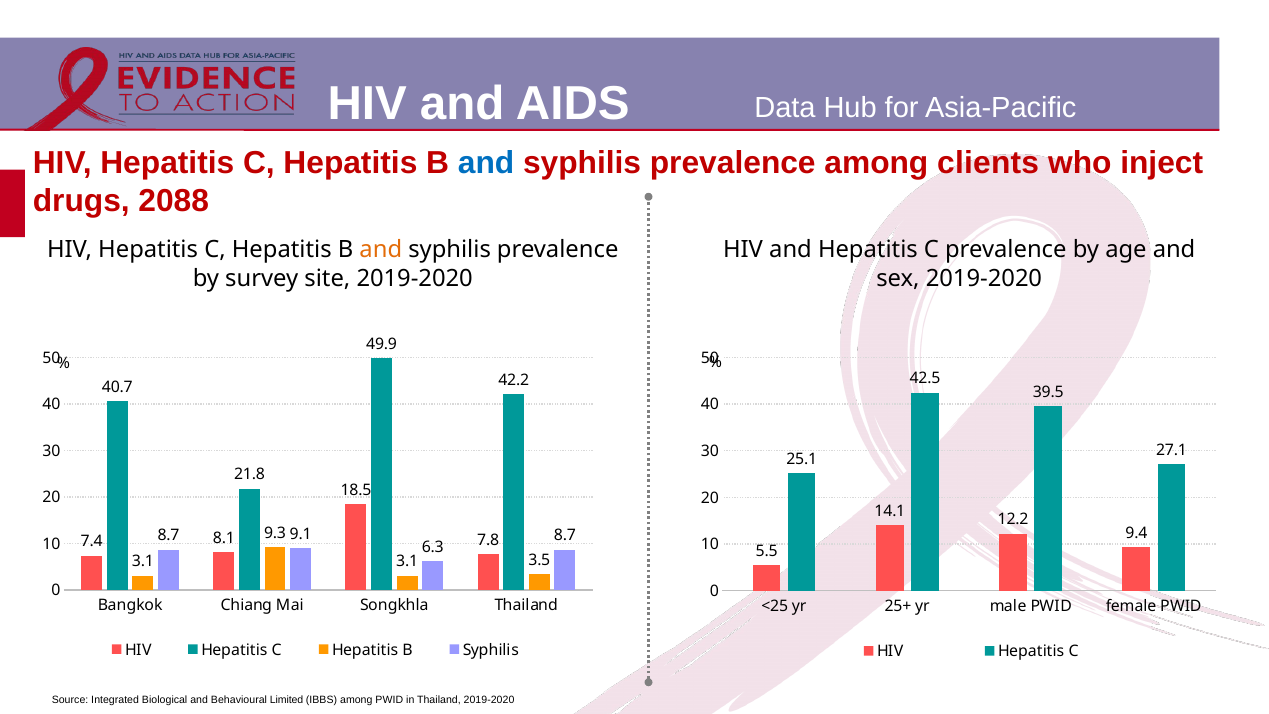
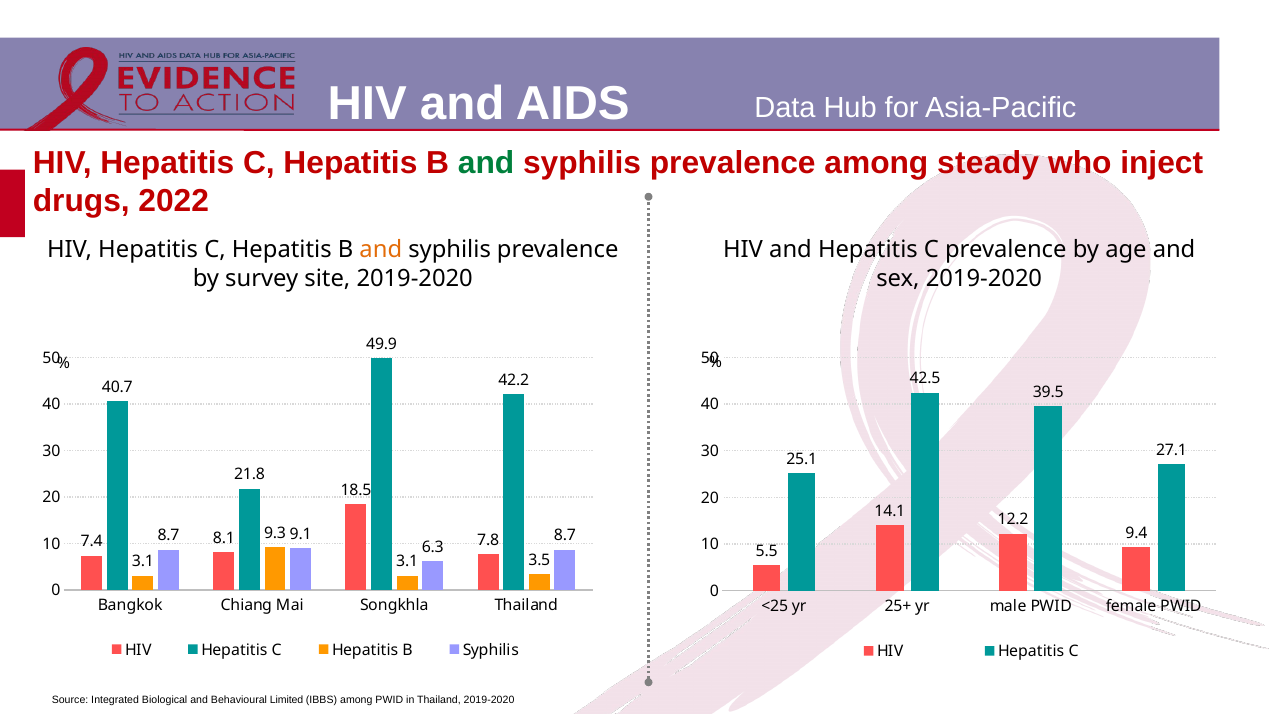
and at (486, 163) colour: blue -> green
clients: clients -> steady
2088: 2088 -> 2022
